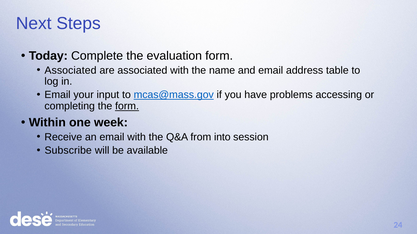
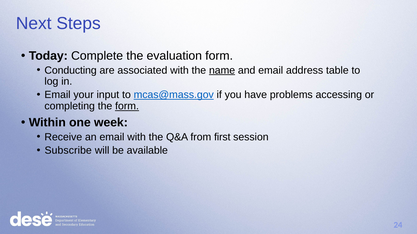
Associated at (71, 70): Associated -> Conducting
name underline: none -> present
into: into -> first
